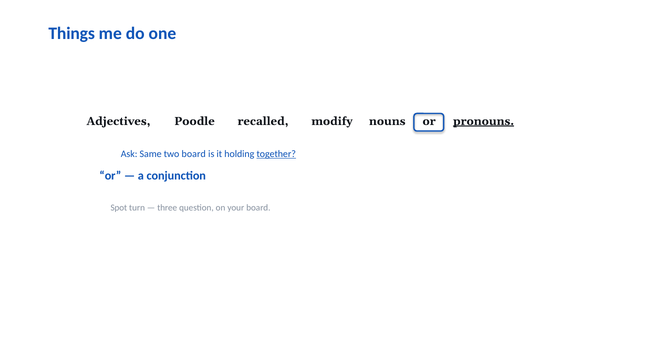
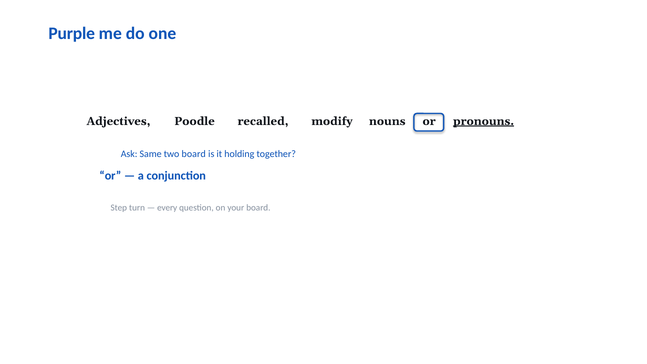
Things: Things -> Purple
together underline: present -> none
Spot: Spot -> Step
three: three -> every
